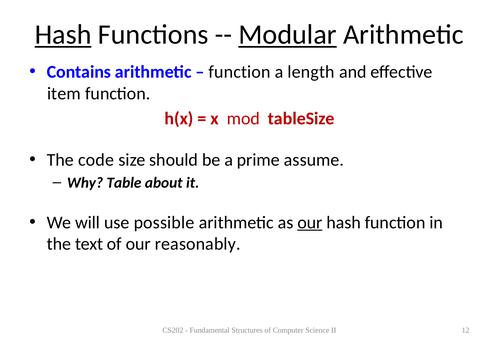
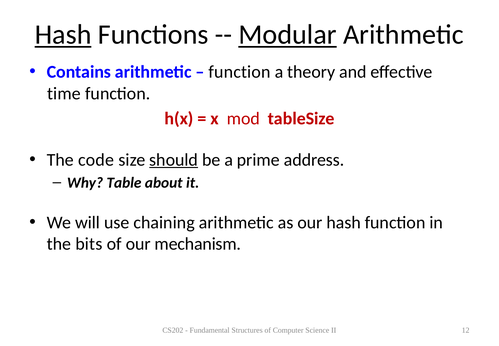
length: length -> theory
item: item -> time
should underline: none -> present
assume: assume -> address
possible: possible -> chaining
our at (310, 222) underline: present -> none
text: text -> bits
reasonably: reasonably -> mechanism
